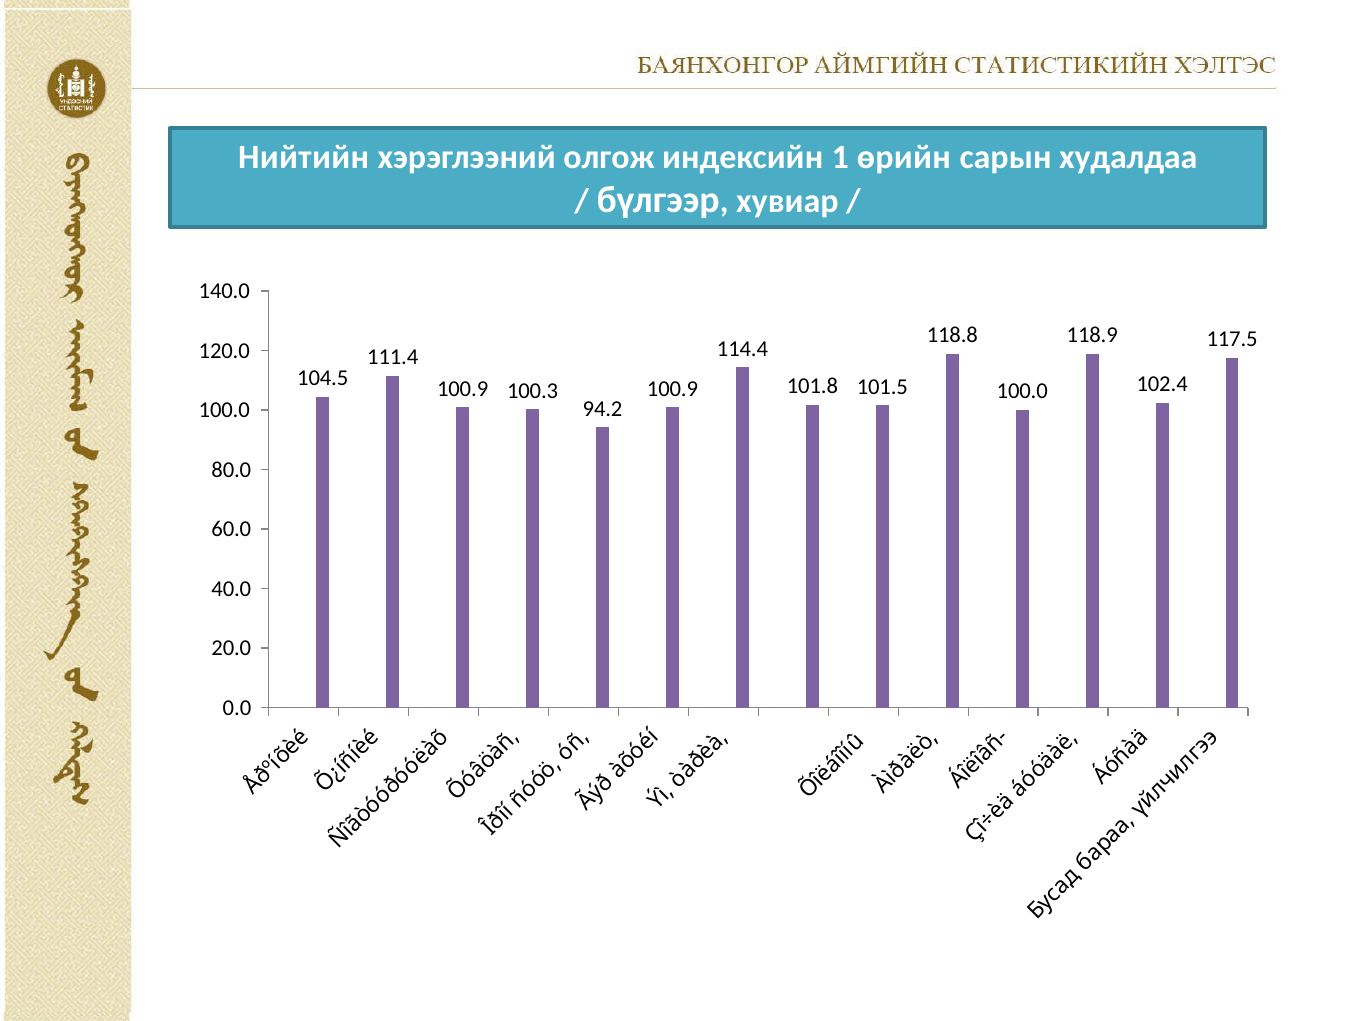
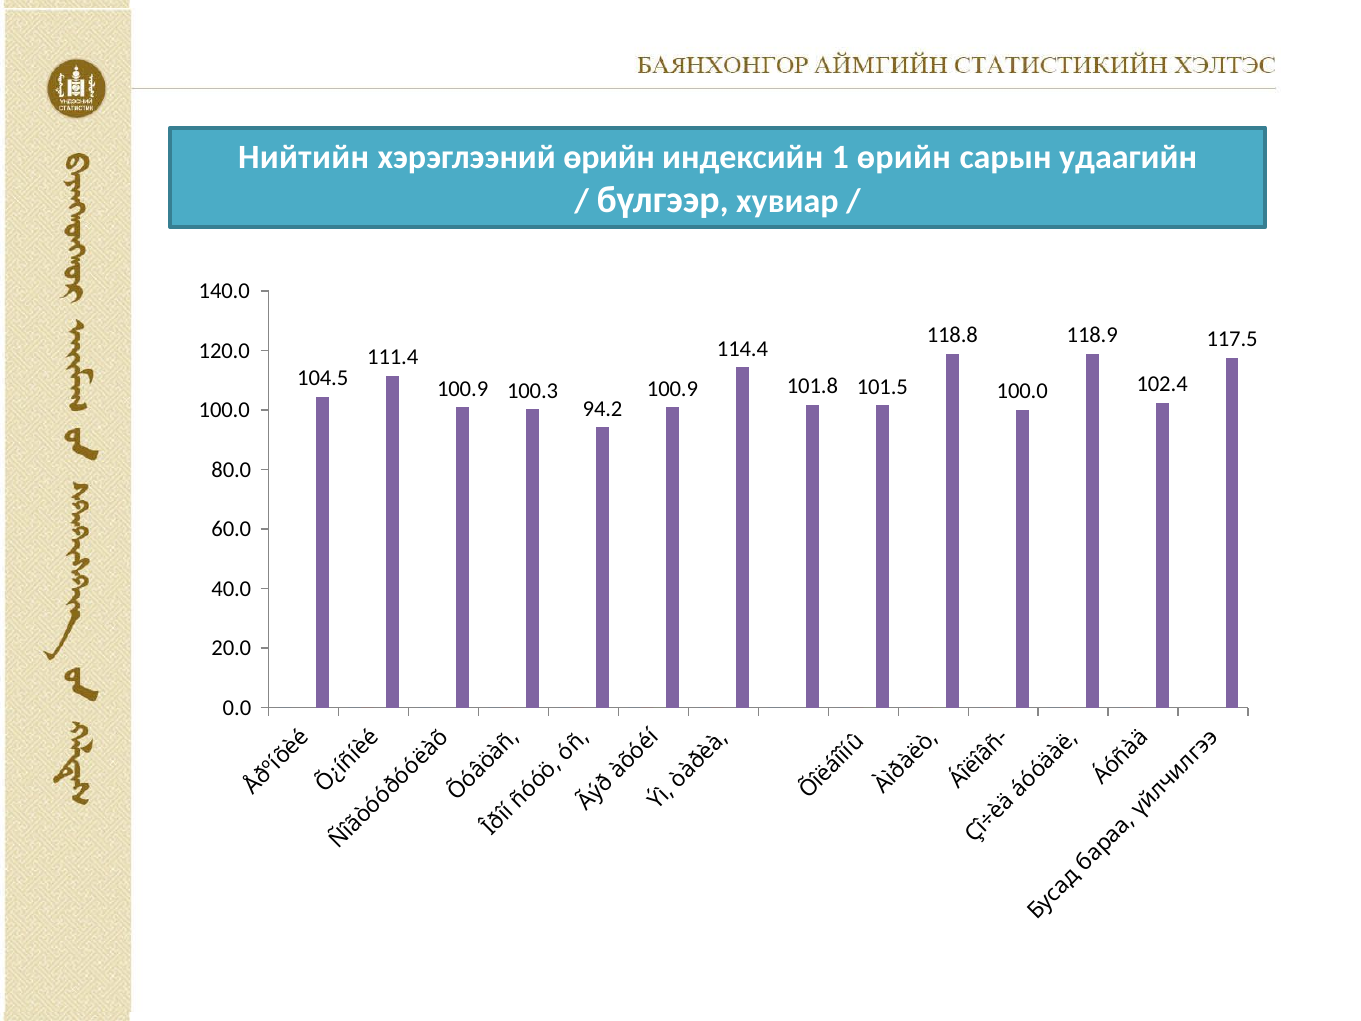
хэрэглээний олгож: олгож -> өрийн
худалдаа: худалдаа -> удаагийн
